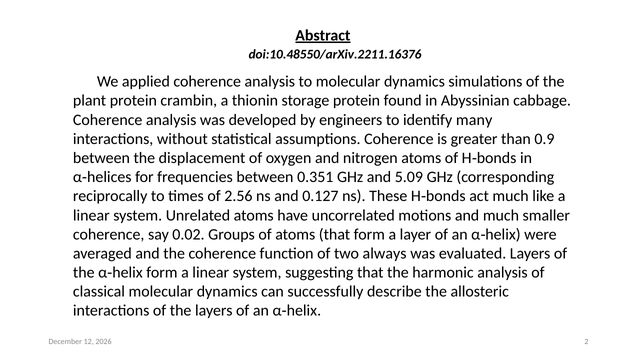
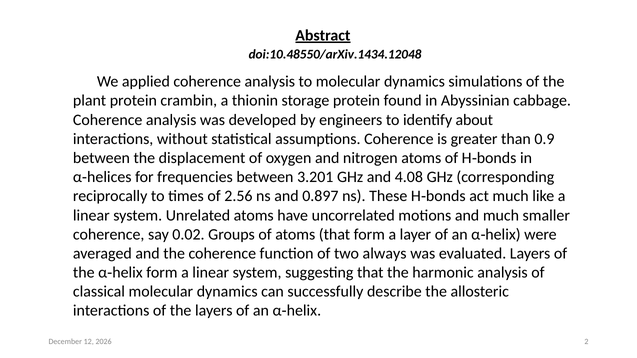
doi:10.48550/arXiv.2211.16376: doi:10.48550/arXiv.2211.16376 -> doi:10.48550/arXiv.1434.12048
many: many -> about
0.351: 0.351 -> 3.201
5.09: 5.09 -> 4.08
0.127: 0.127 -> 0.897
